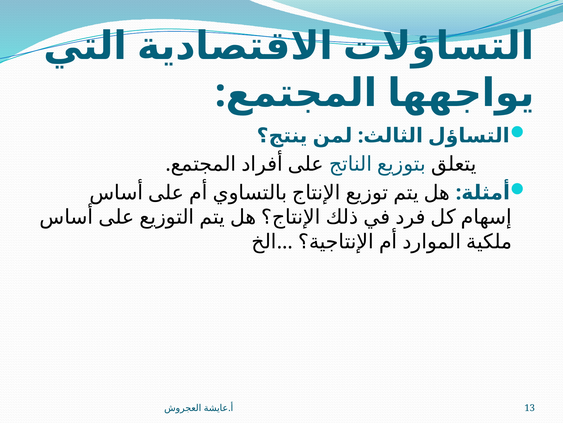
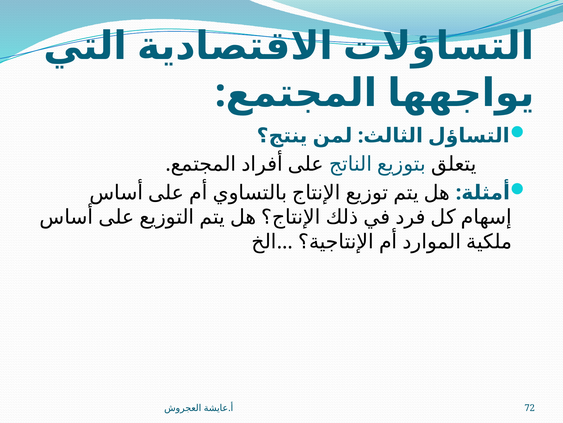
13: 13 -> 72
